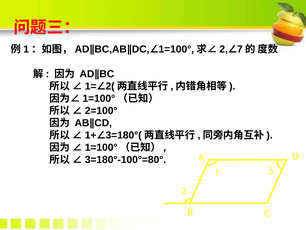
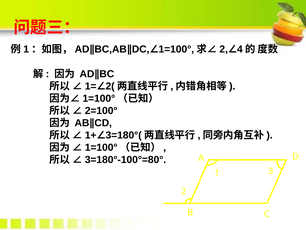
7: 7 -> 4
